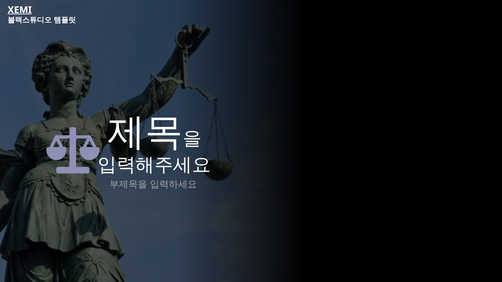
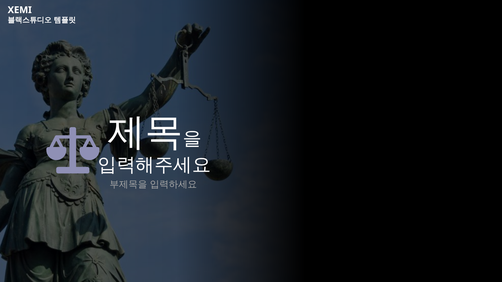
XEMI underline: present -> none
